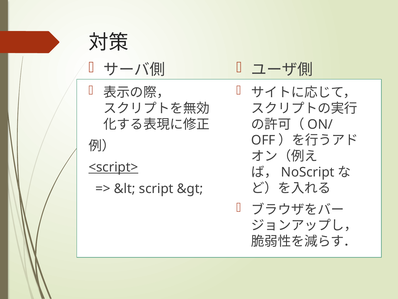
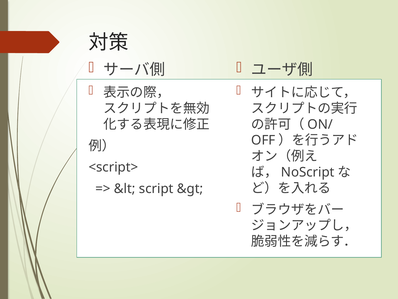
<script> underline: present -> none
